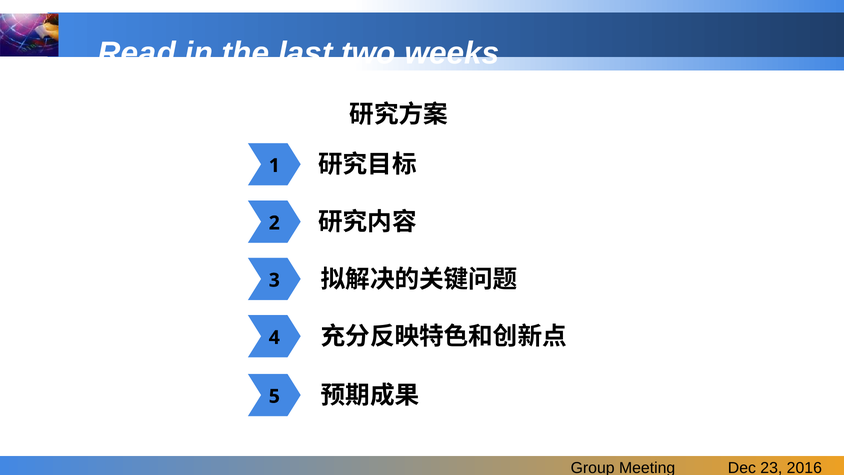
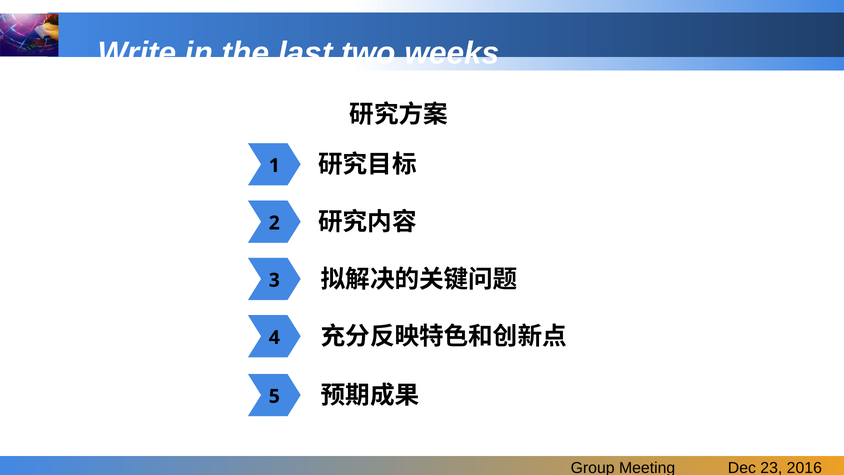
Read: Read -> Write
